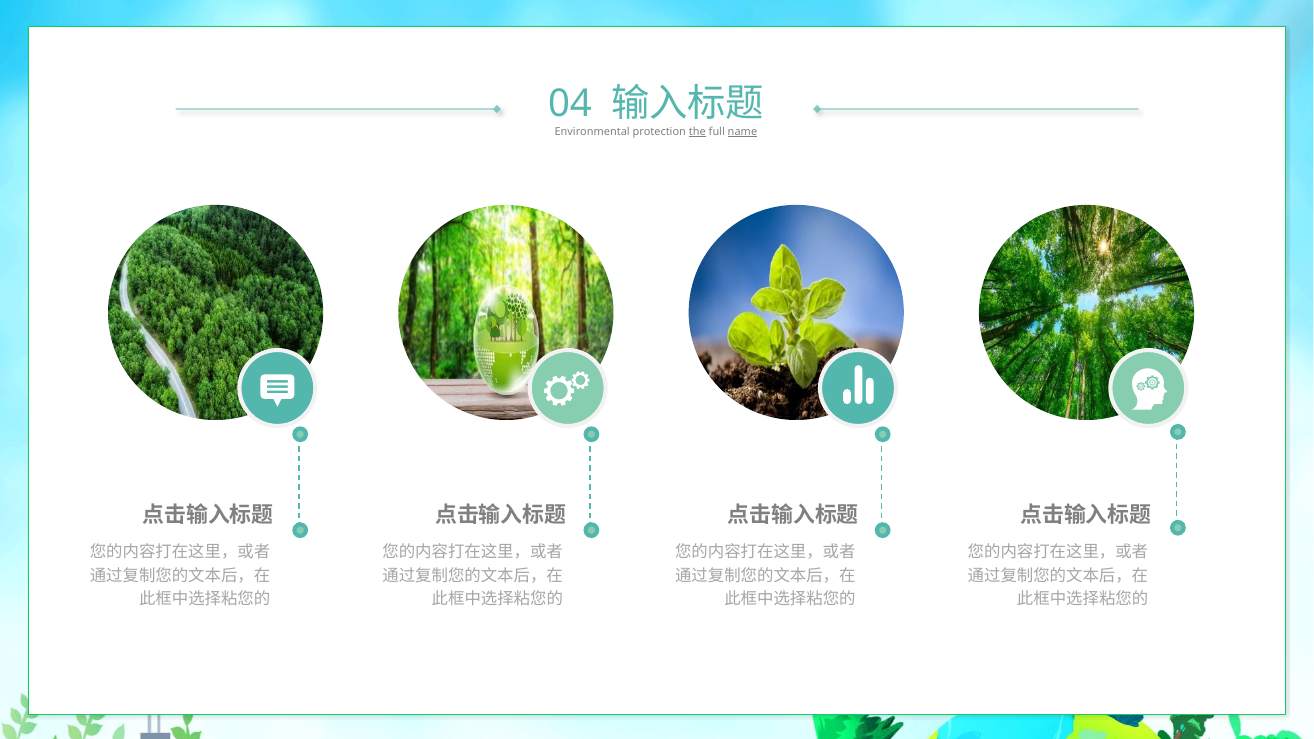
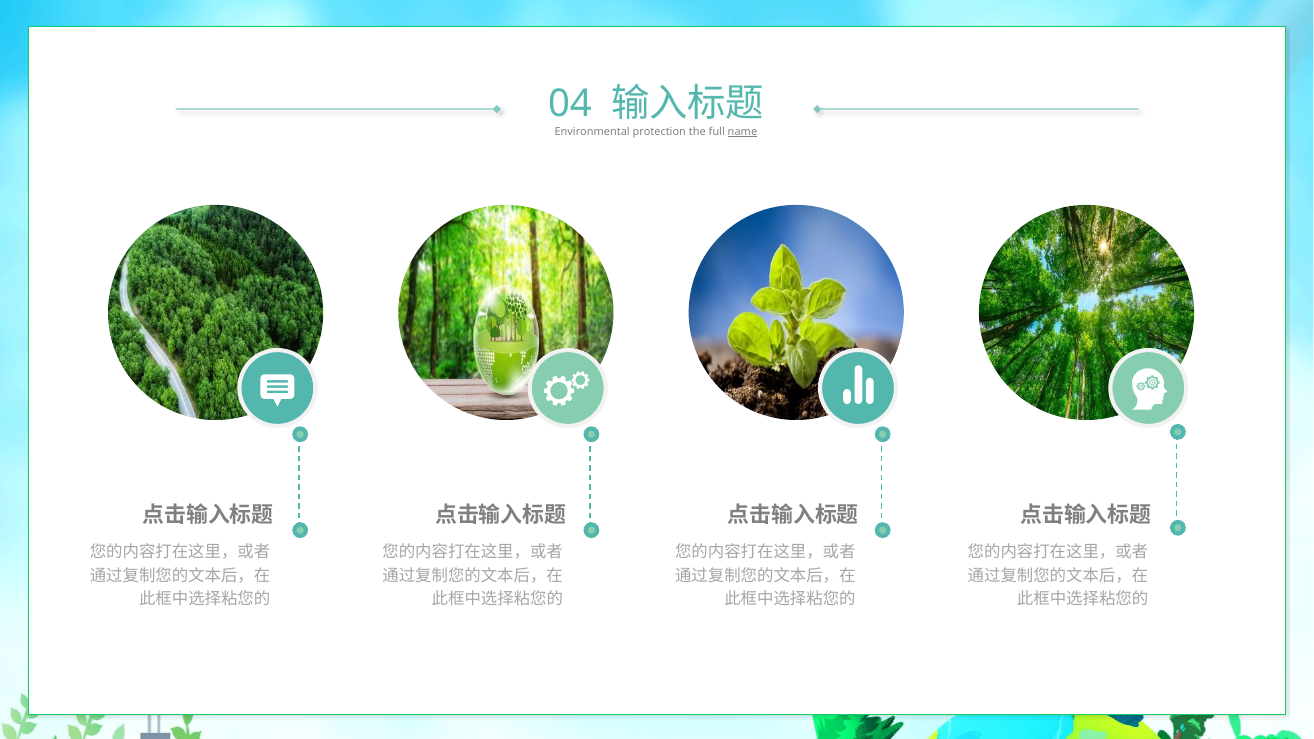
the underline: present -> none
